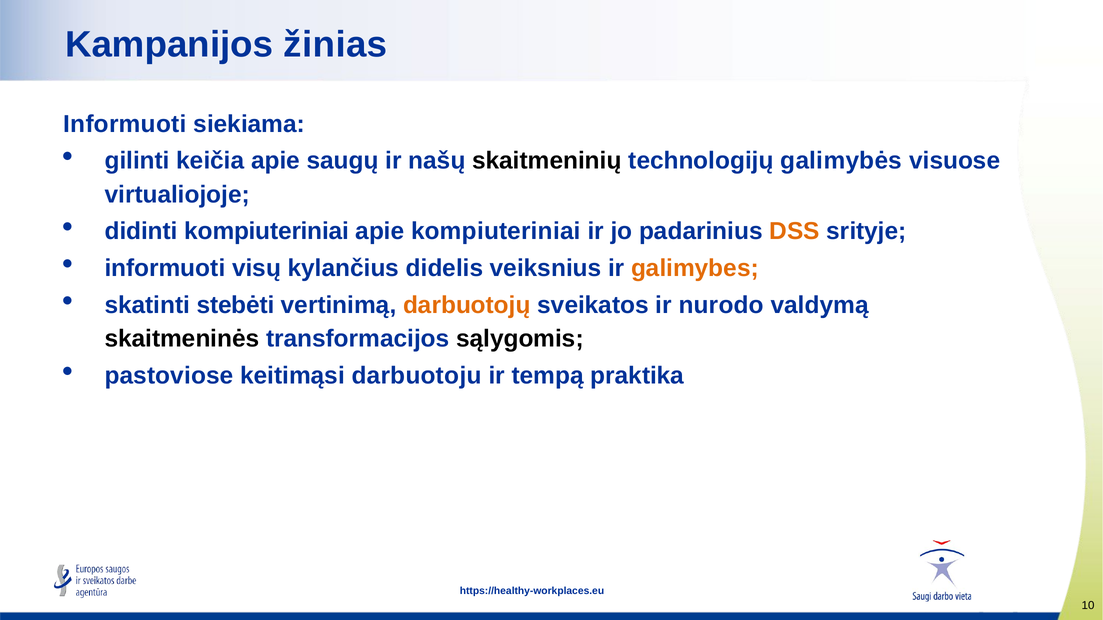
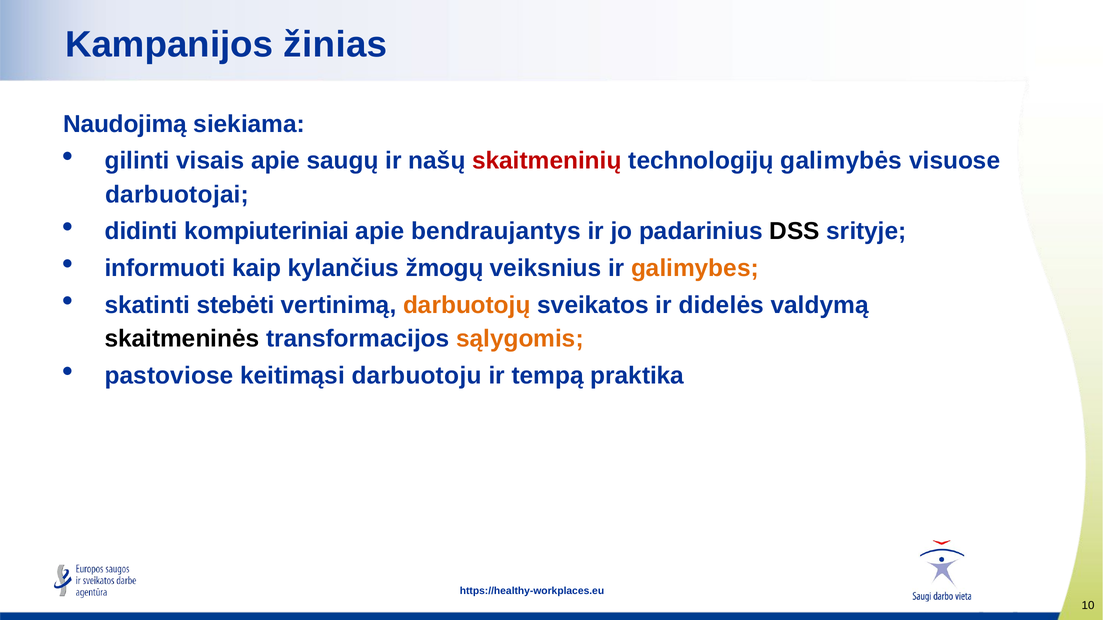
Informuoti at (125, 124): Informuoti -> Naudojimą
keičia: keičia -> visais
skaitmeninių colour: black -> red
virtualiojoje: virtualiojoje -> darbuotojai
apie kompiuteriniai: kompiuteriniai -> bendraujantys
DSS colour: orange -> black
visų: visų -> kaip
didelis: didelis -> žmogų
nurodo: nurodo -> didelės
sąlygomis colour: black -> orange
